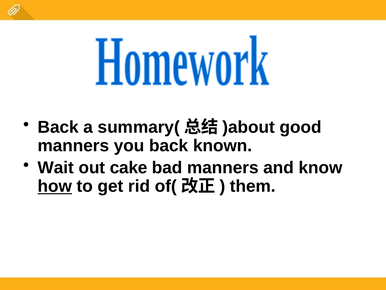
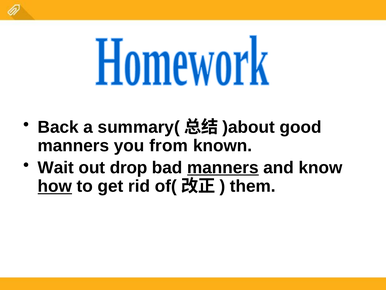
you back: back -> from
cake: cake -> drop
manners at (223, 167) underline: none -> present
